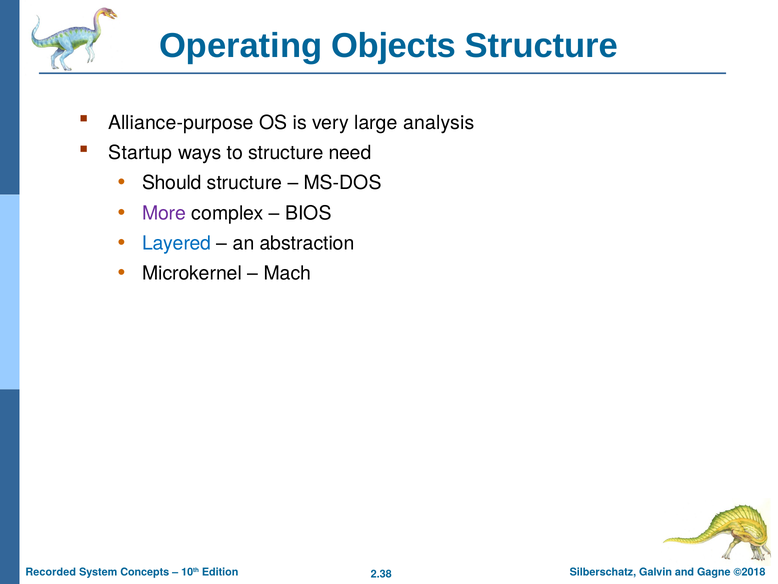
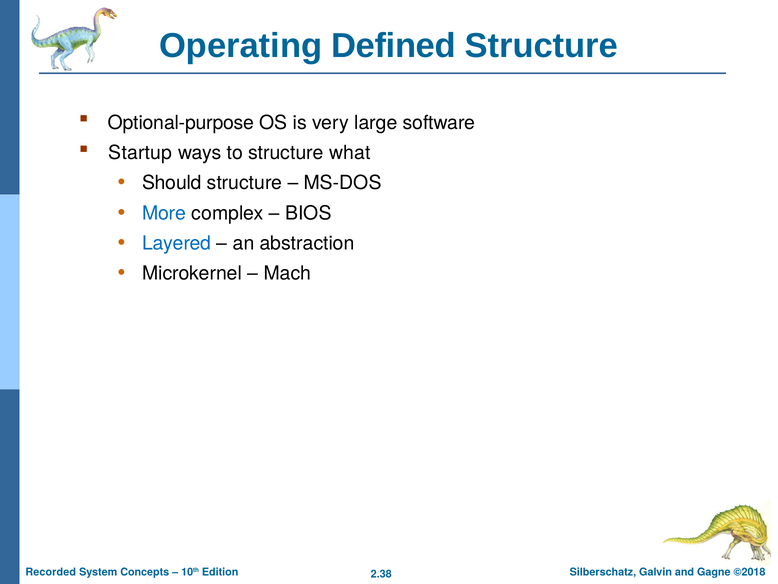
Objects: Objects -> Defined
Alliance-purpose: Alliance-purpose -> Optional-purpose
analysis: analysis -> software
need: need -> what
More colour: purple -> blue
